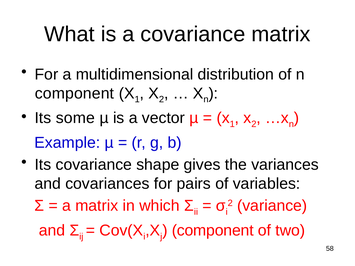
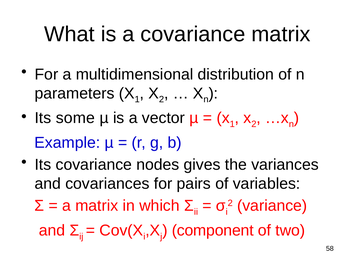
component at (74, 93): component -> parameters
shape: shape -> nodes
